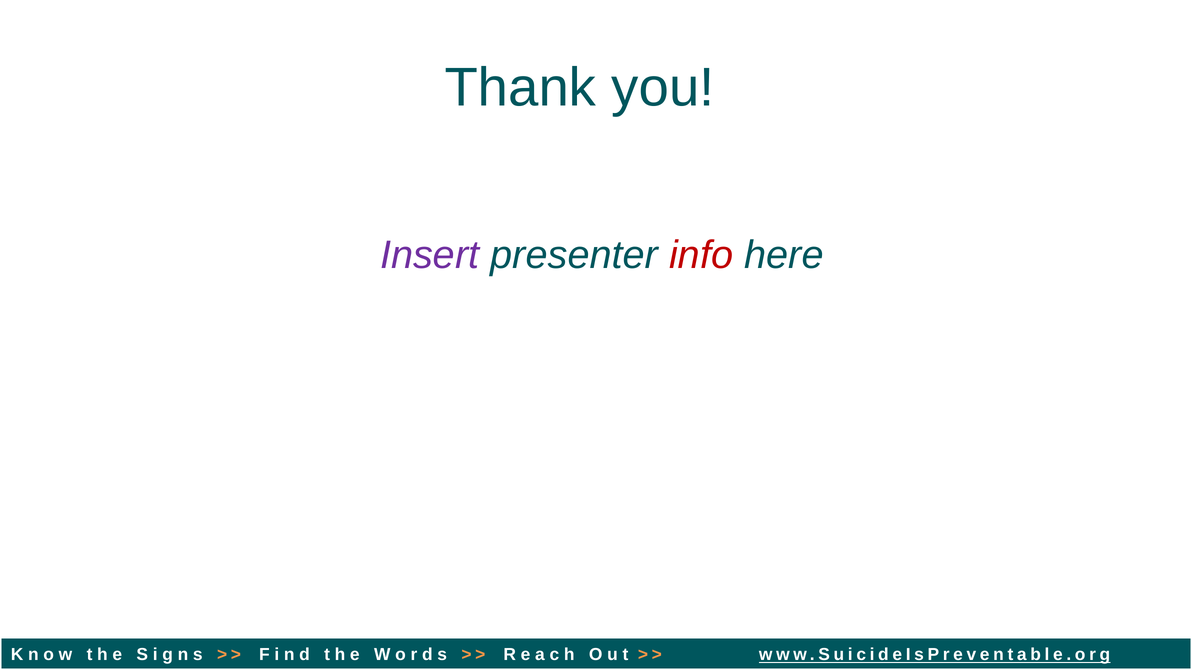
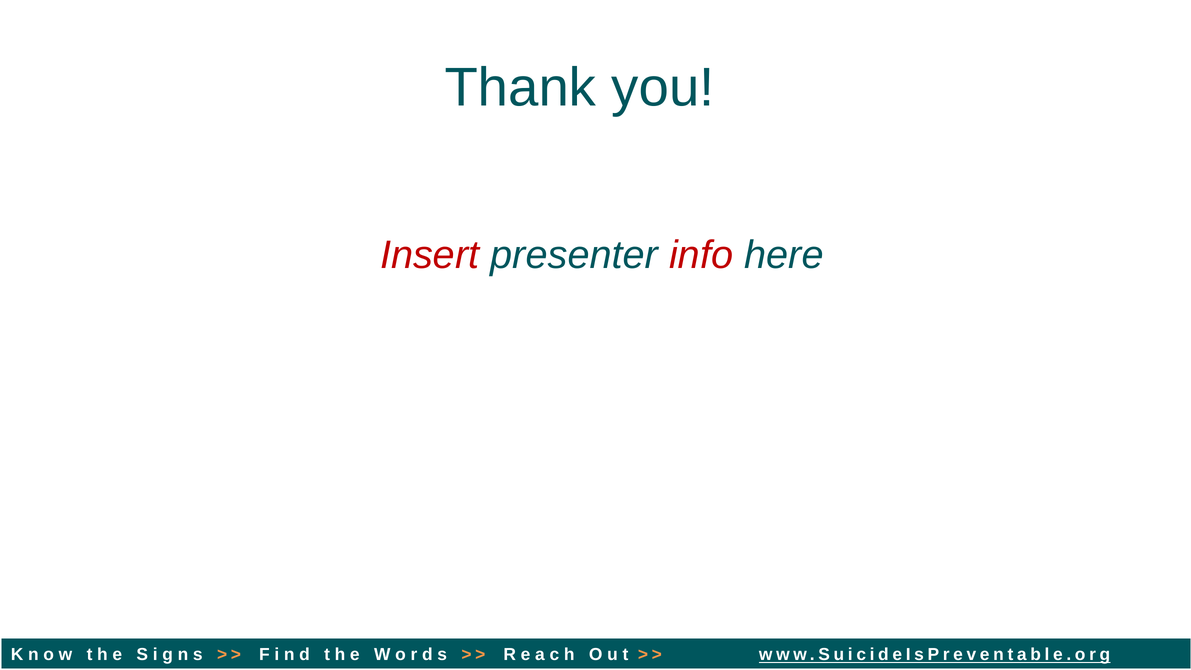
Insert colour: purple -> red
